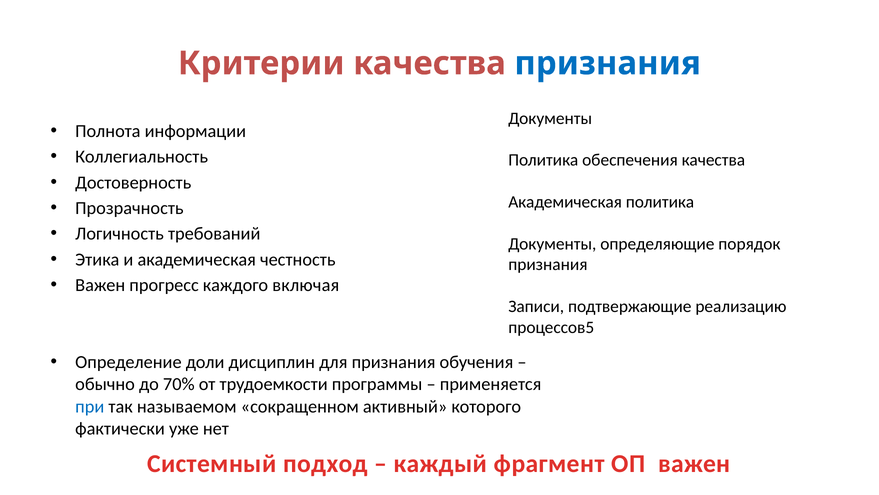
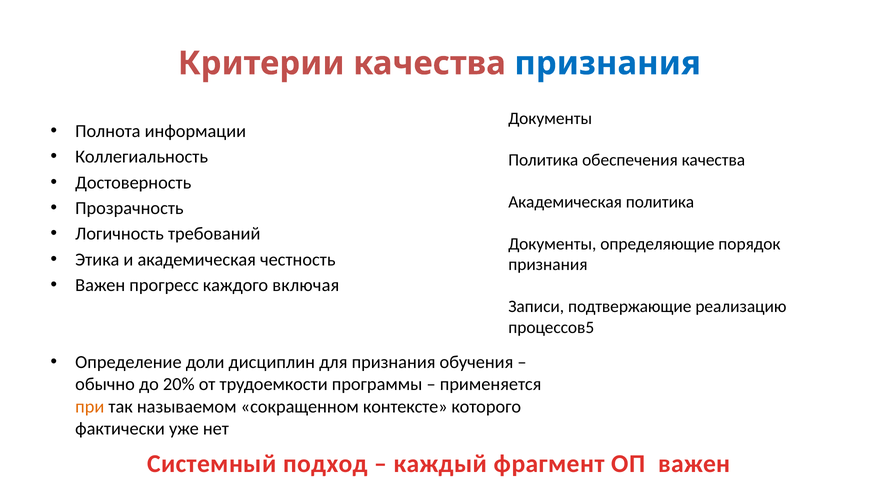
70%: 70% -> 20%
при colour: blue -> orange
активный: активный -> контексте
